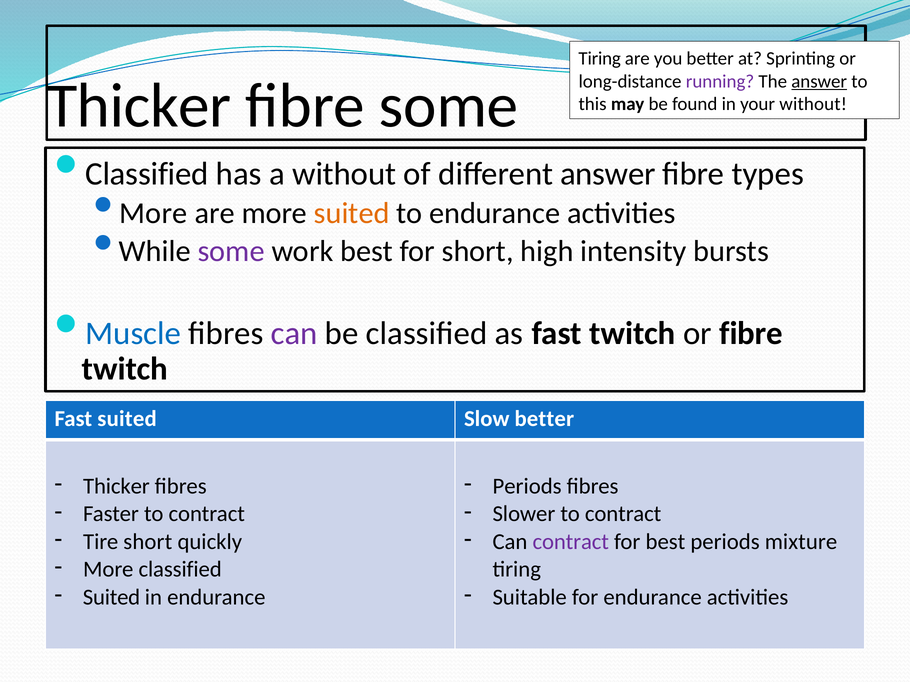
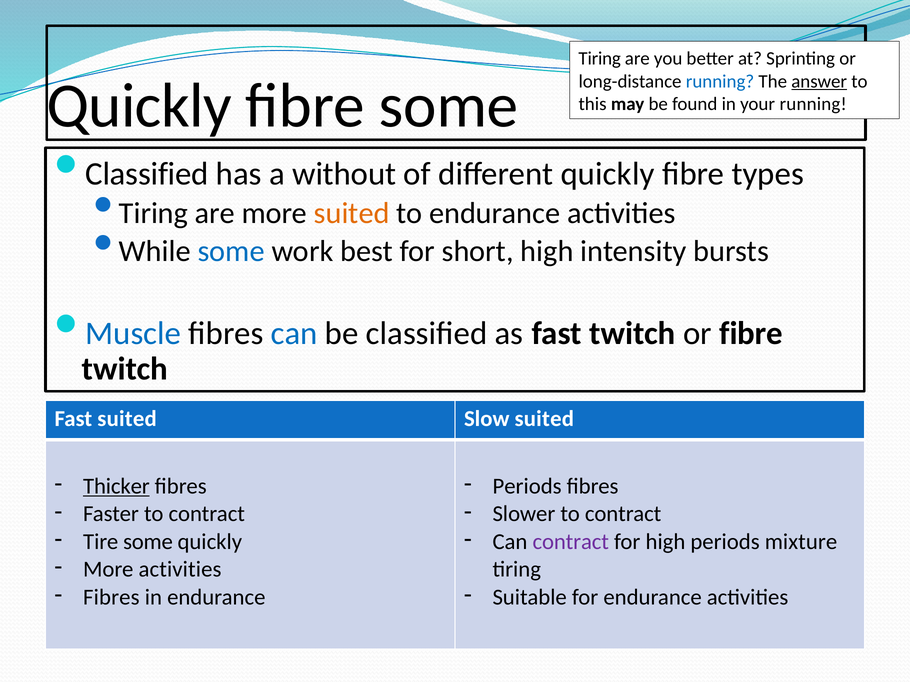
running at (720, 81) colour: purple -> blue
Thicker at (139, 106): Thicker -> Quickly
your without: without -> running
different answer: answer -> quickly
More at (153, 213): More -> Tiring
some at (231, 252) colour: purple -> blue
can at (294, 334) colour: purple -> blue
Slow better: better -> suited
Thicker at (116, 487) underline: none -> present
Tire short: short -> some
for best: best -> high
More classified: classified -> activities
Suited at (112, 598): Suited -> Fibres
